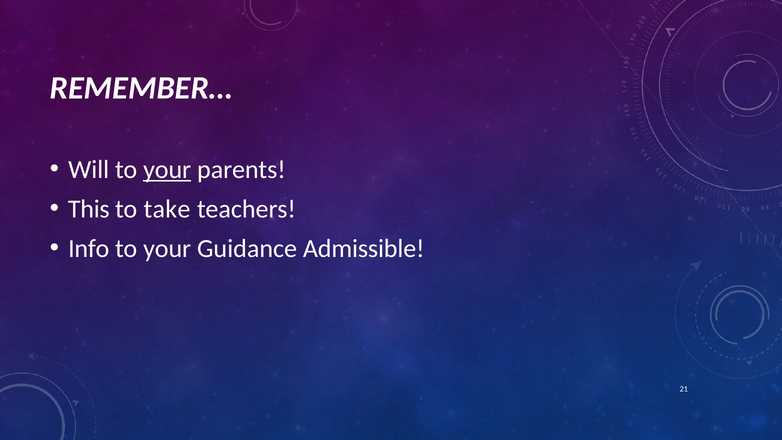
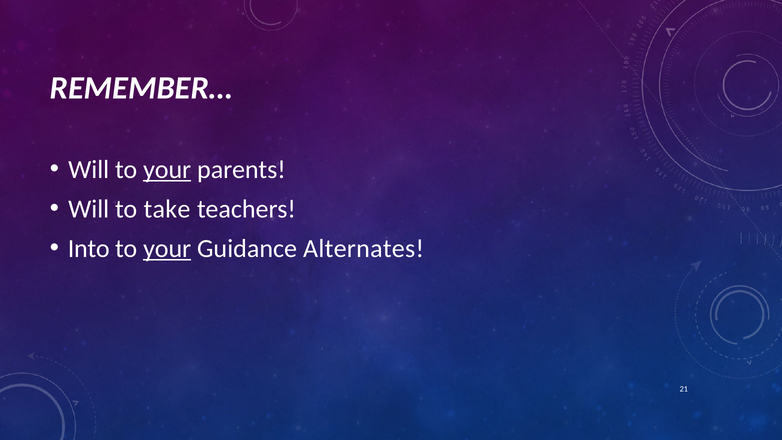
This at (89, 209): This -> Will
Info: Info -> Into
your at (167, 248) underline: none -> present
Admissible: Admissible -> Alternates
